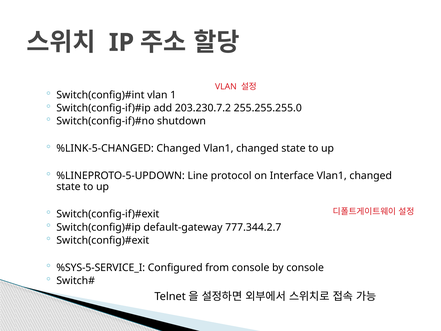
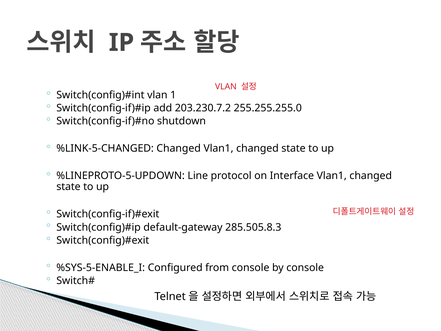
777.344.2.7: 777.344.2.7 -> 285.505.8.3
%SYS-5-SERVICE_I: %SYS-5-SERVICE_I -> %SYS-5-ENABLE_I
